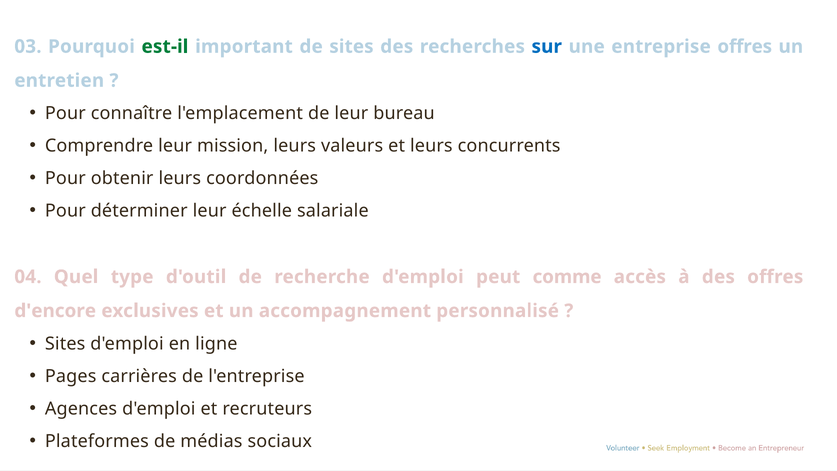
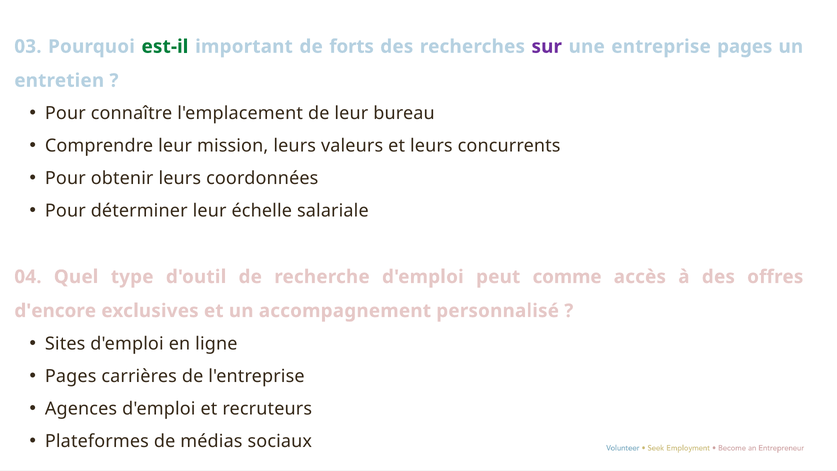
sites: sites -> forts
sur colour: blue -> purple
entreprise offres: offres -> pages
